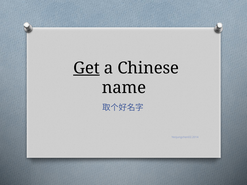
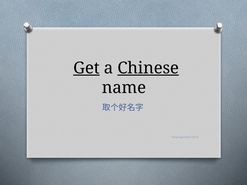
Chinese underline: none -> present
